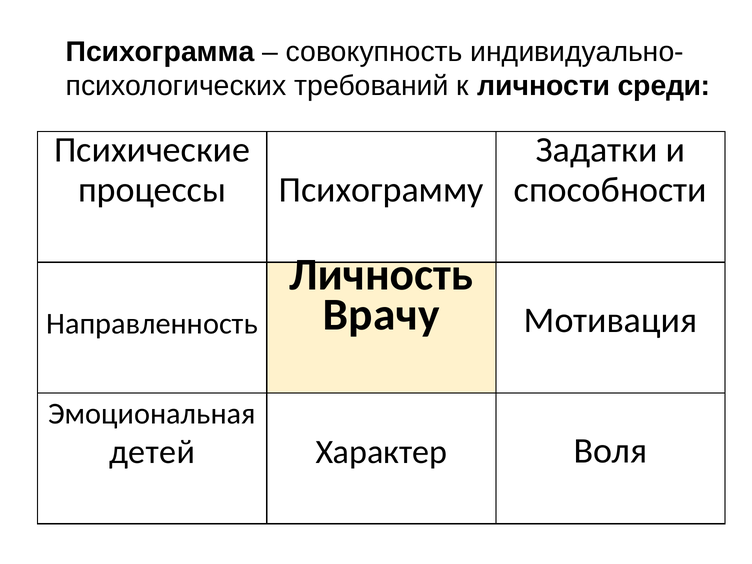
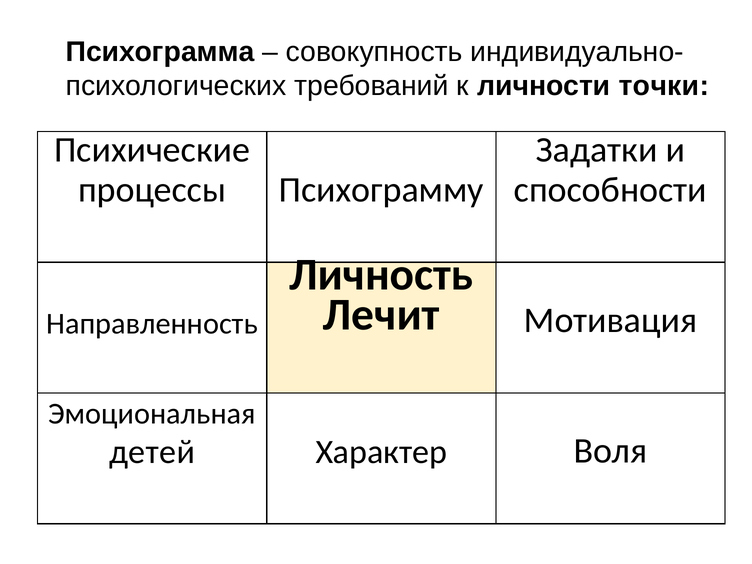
среди: среди -> точки
Врачу: Врачу -> Лечит
